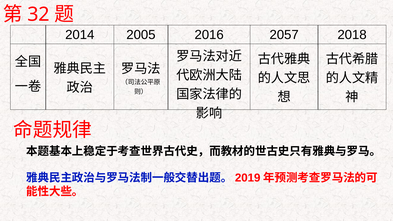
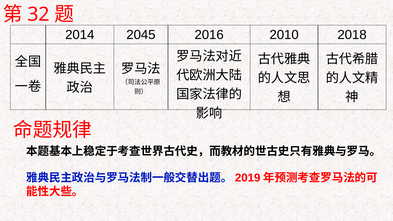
2005: 2005 -> 2045
2057: 2057 -> 2010
